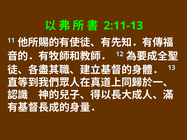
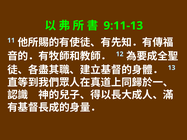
2:11-13: 2:11-13 -> 9:11-13
